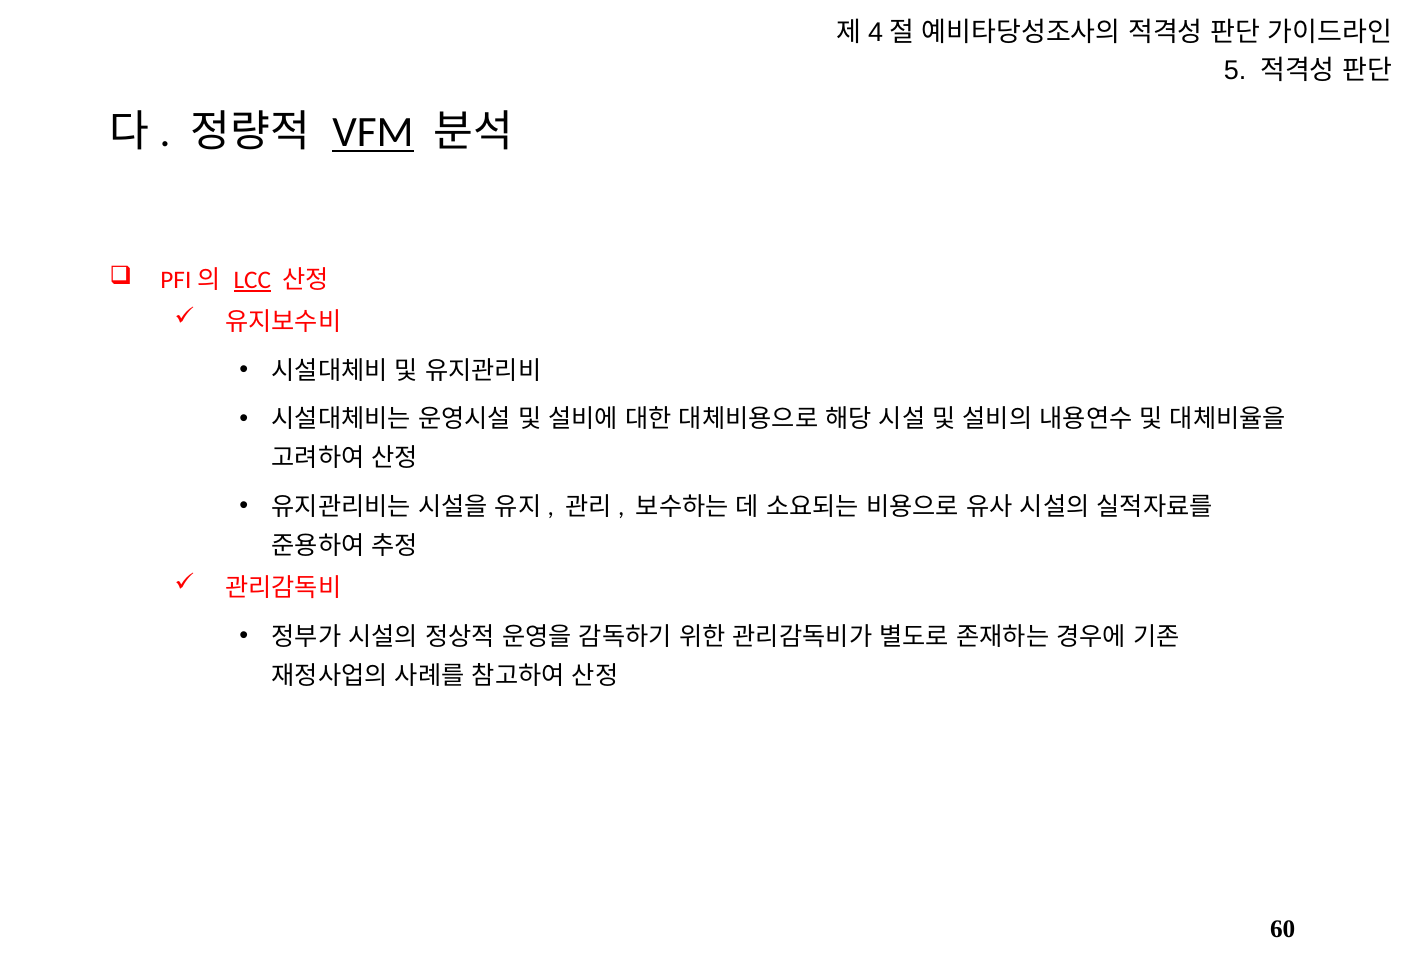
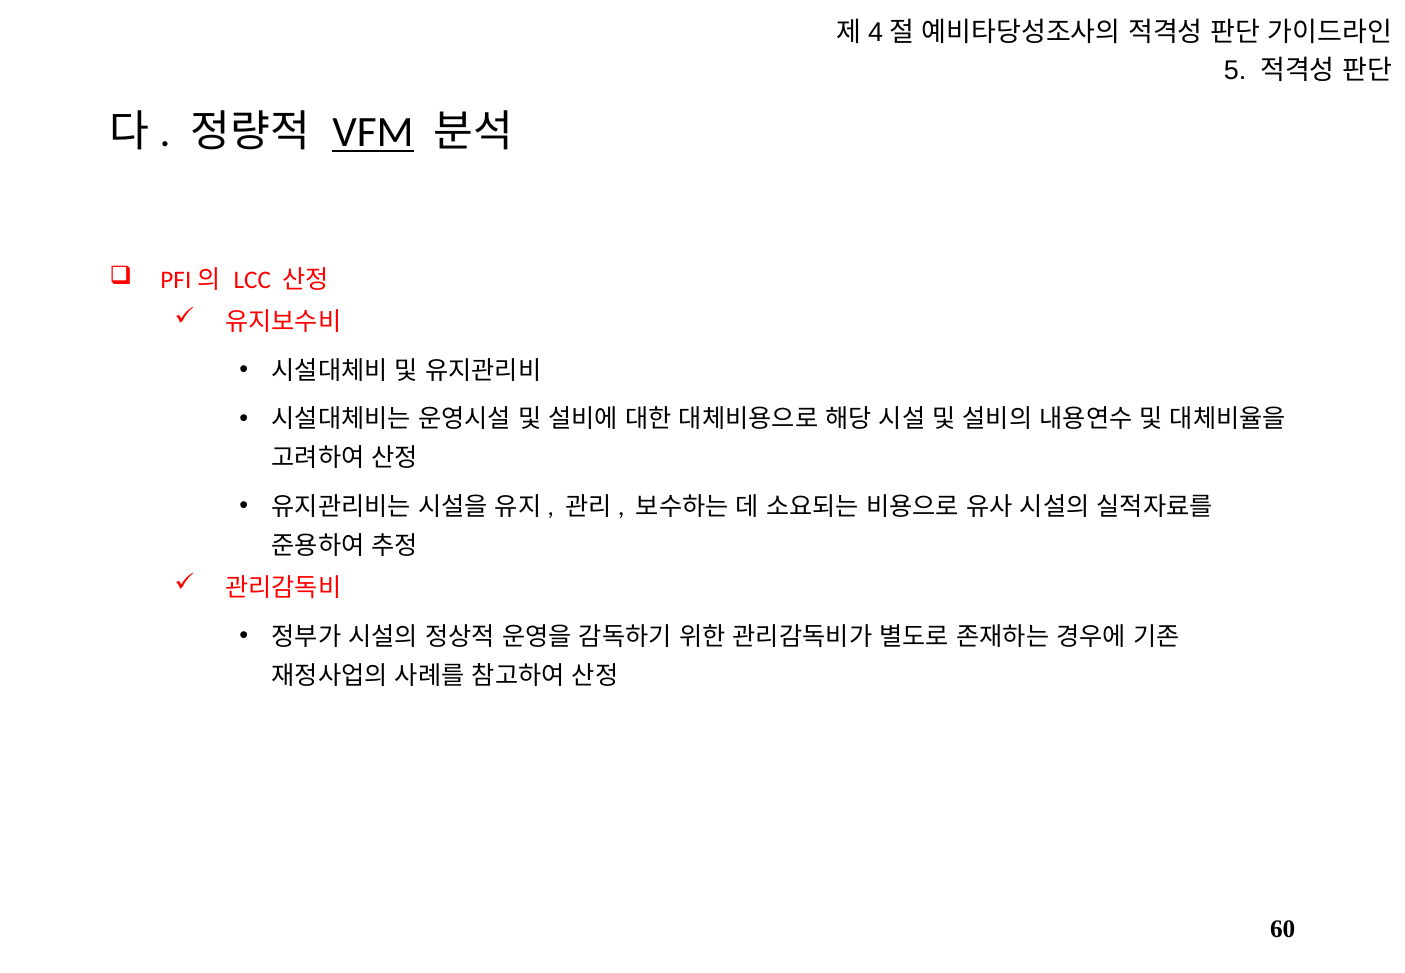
LCC underline: present -> none
